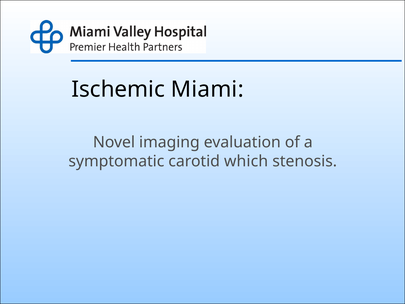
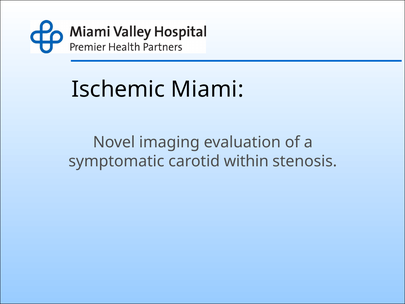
which: which -> within
